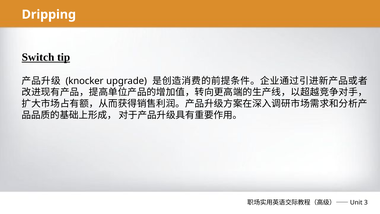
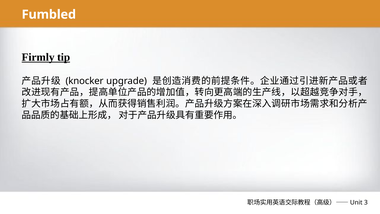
Dripping: Dripping -> Fumbled
Switch: Switch -> Firmly
